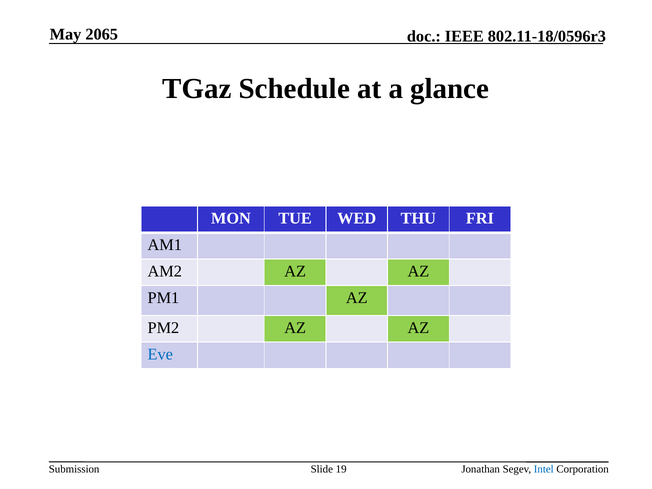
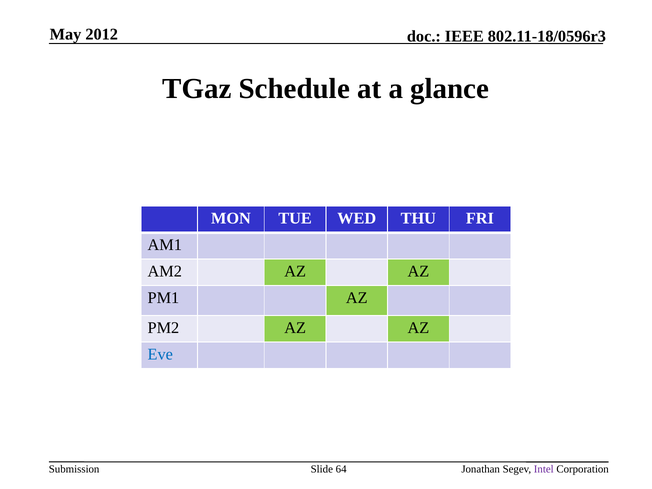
2065: 2065 -> 2012
19: 19 -> 64
Intel colour: blue -> purple
